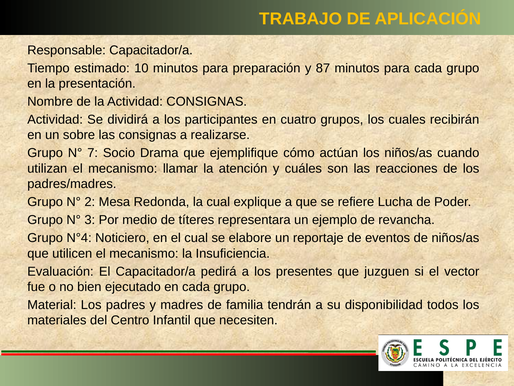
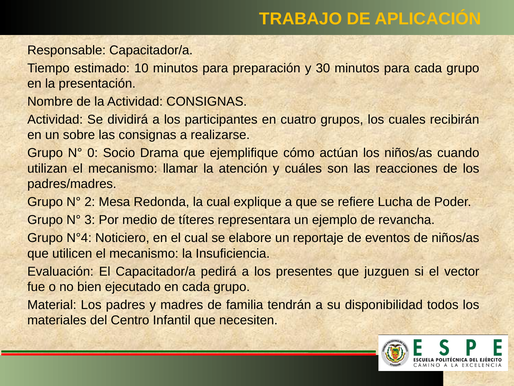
87: 87 -> 30
7: 7 -> 0
